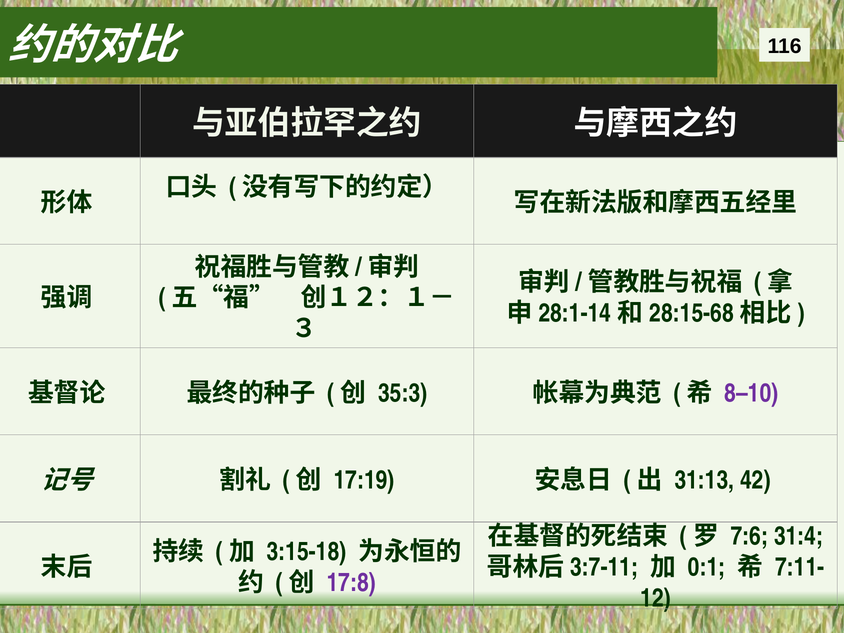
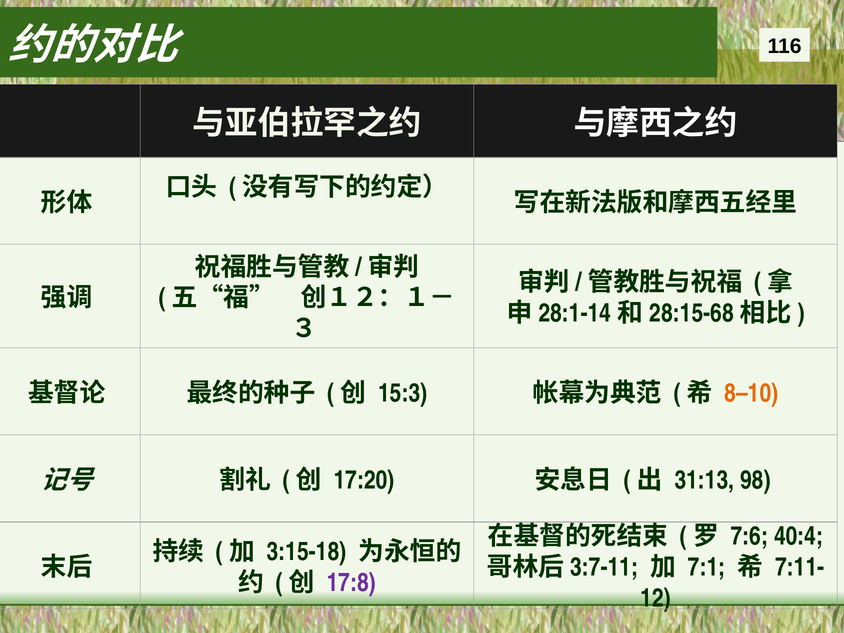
35:3: 35:3 -> 15:3
8–10 colour: purple -> orange
17:19: 17:19 -> 17:20
42: 42 -> 98
31:4: 31:4 -> 40:4
0:1: 0:1 -> 7:1
